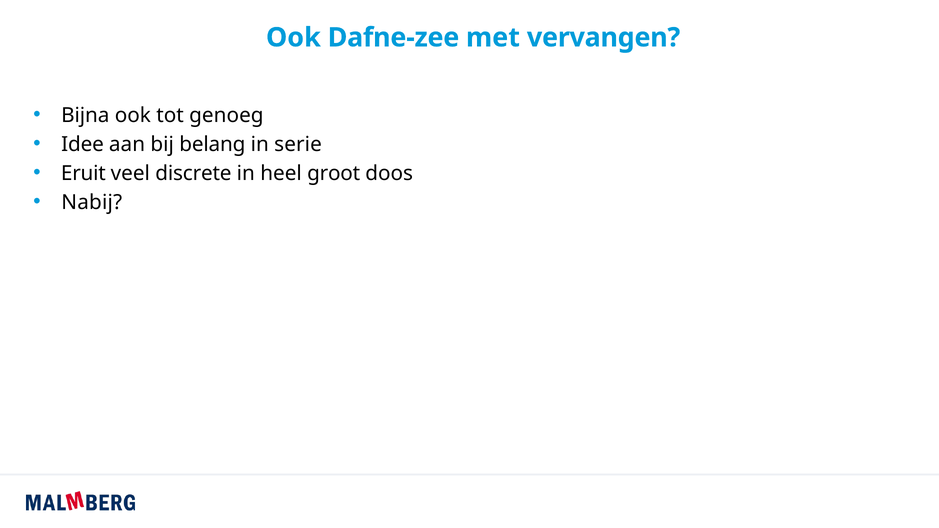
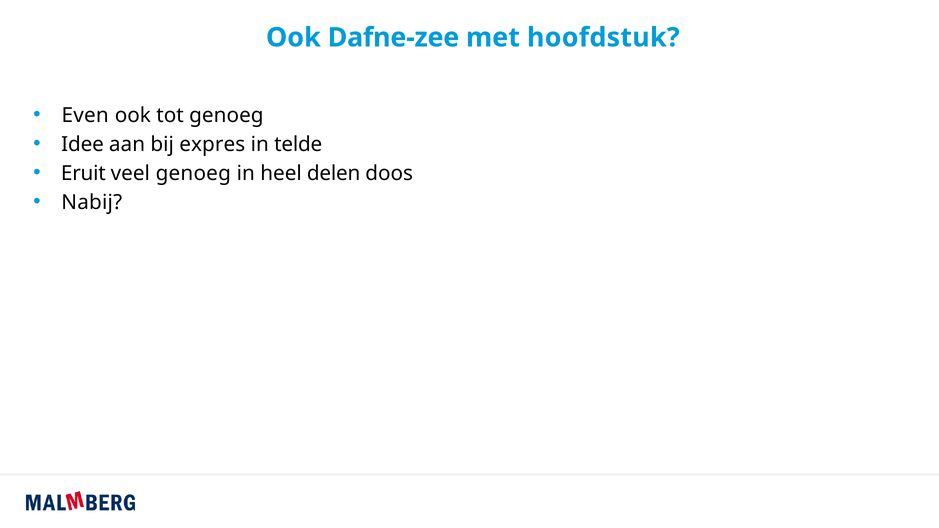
vervangen: vervangen -> hoofdstuk
Bijna: Bijna -> Even
belang: belang -> expres
serie: serie -> telde
veel discrete: discrete -> genoeg
groot: groot -> delen
